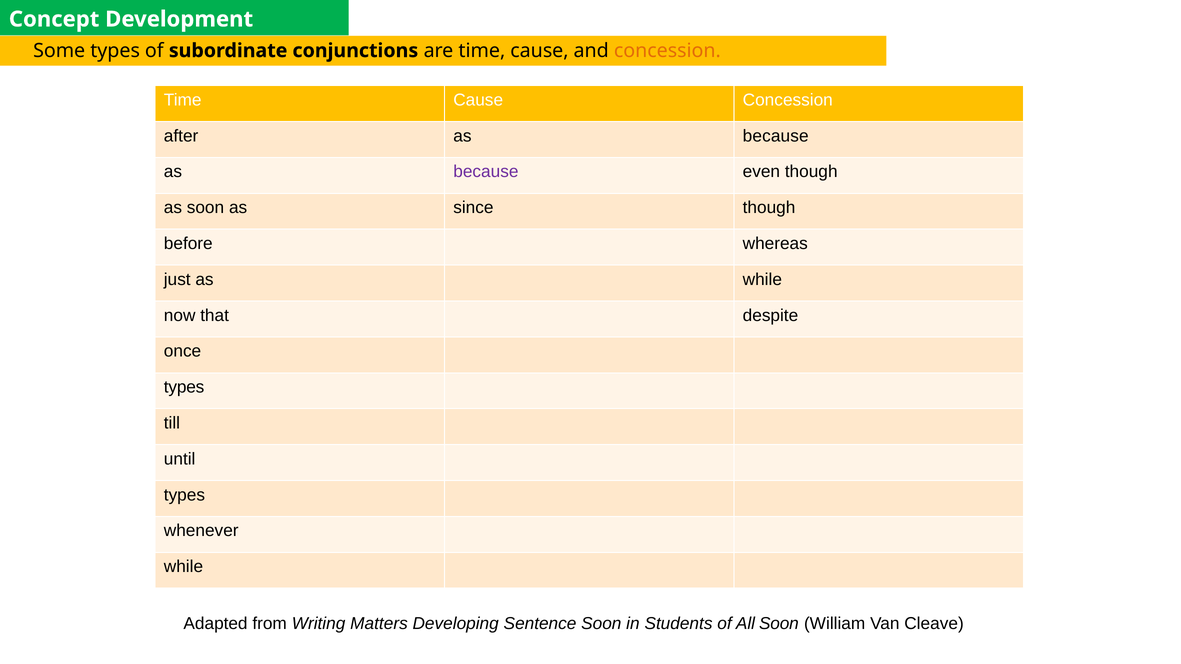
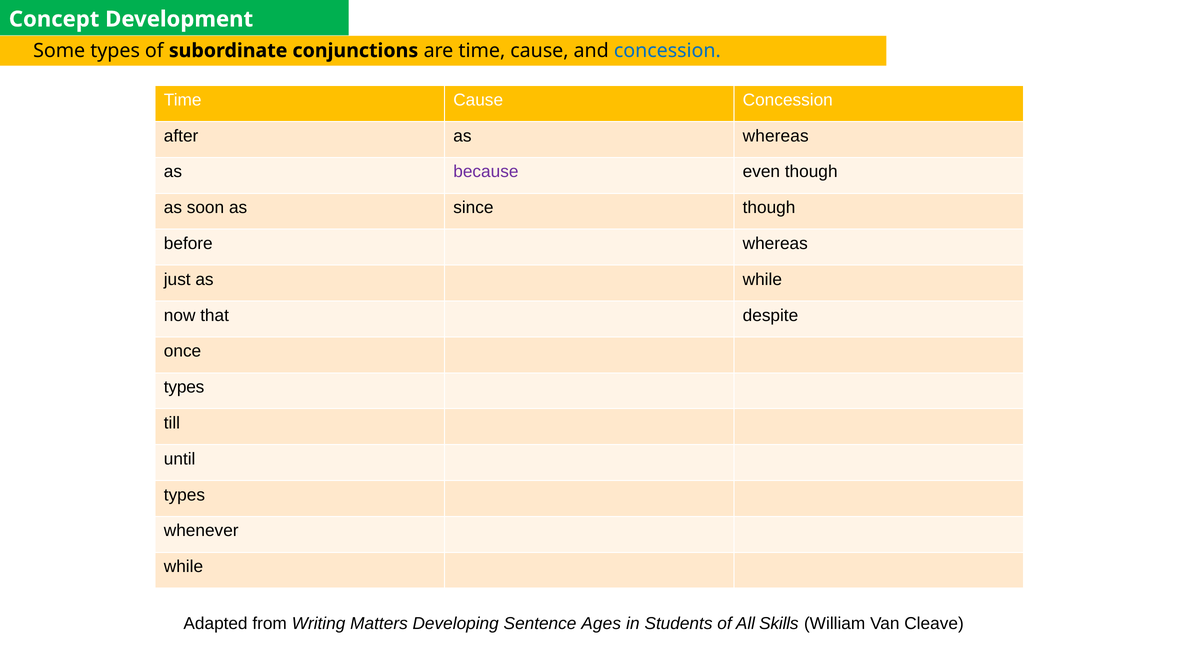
concession at (667, 51) colour: orange -> blue
after as because: because -> whereas
Sentence Soon: Soon -> Ages
All Soon: Soon -> Skills
